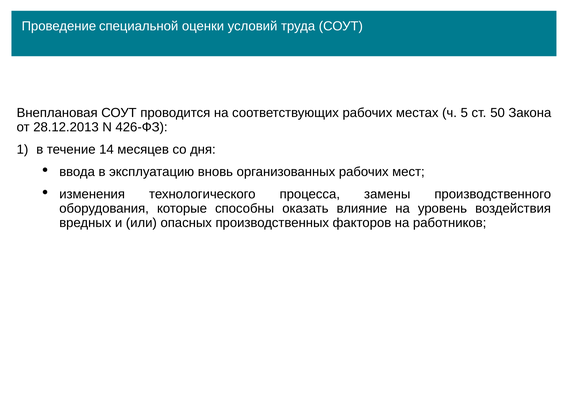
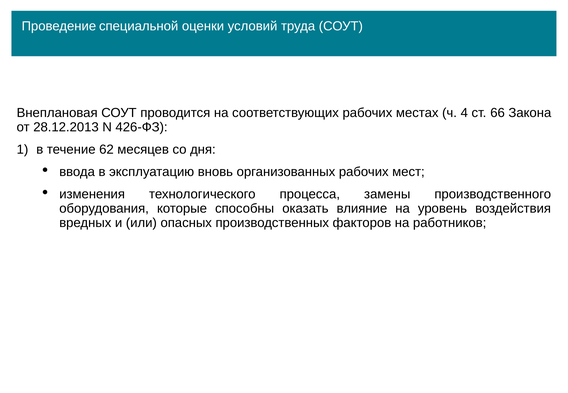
5: 5 -> 4
50: 50 -> 66
14: 14 -> 62
